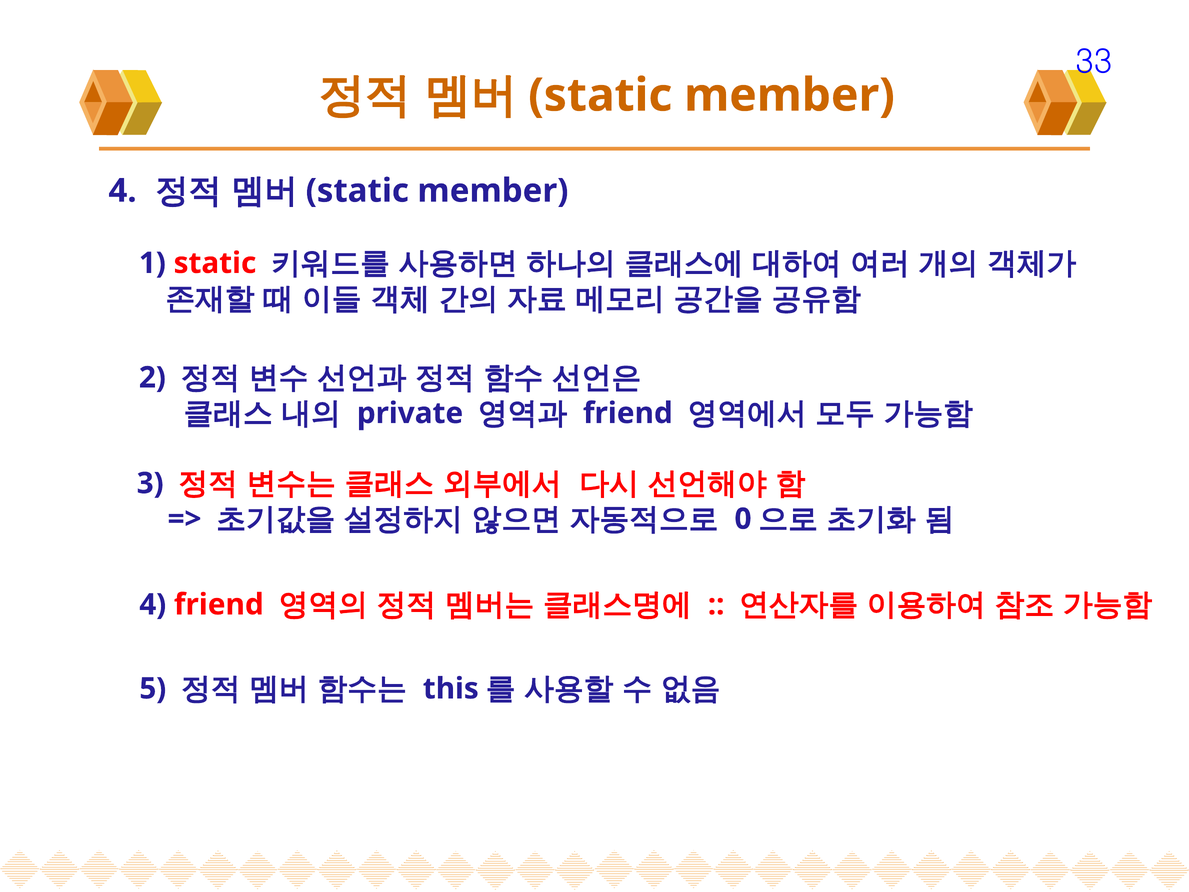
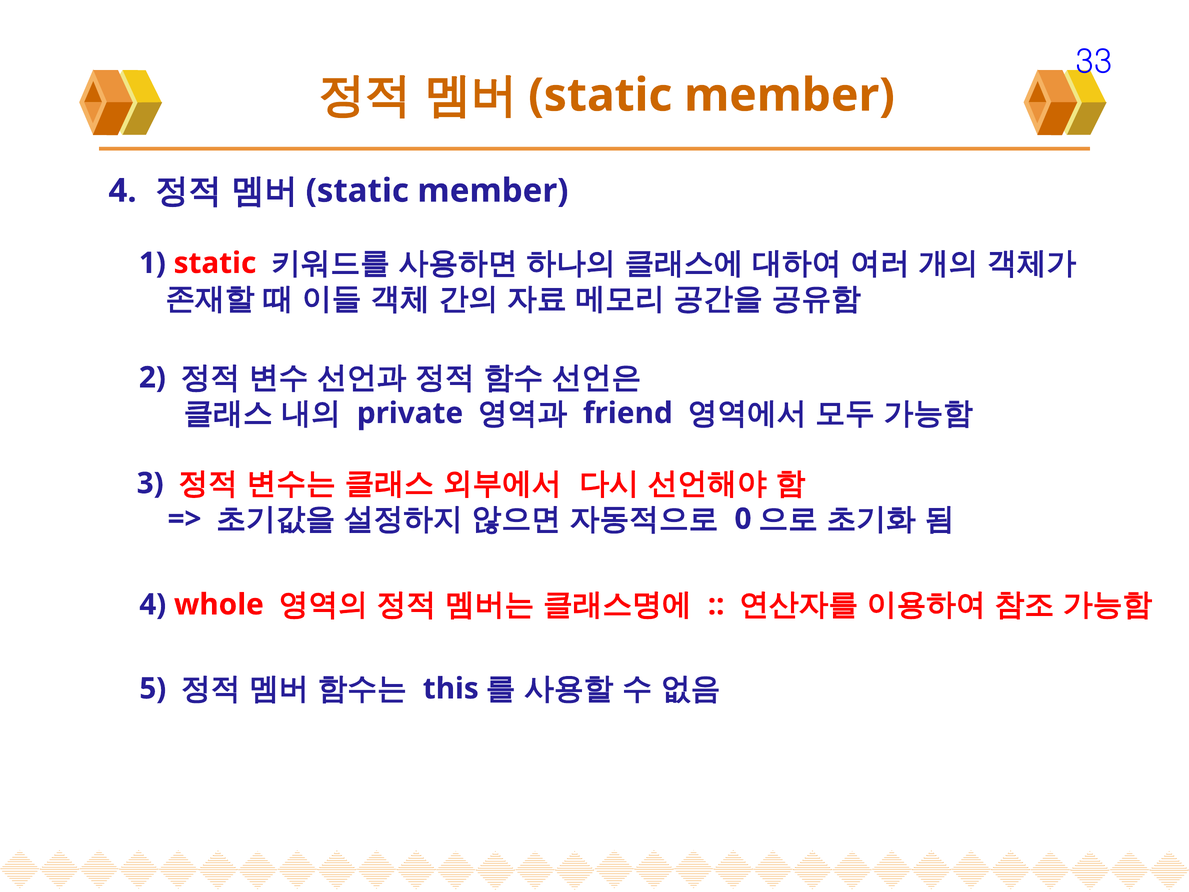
4 friend: friend -> whole
